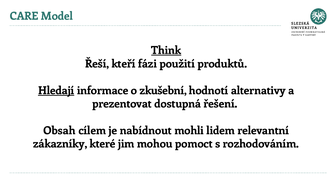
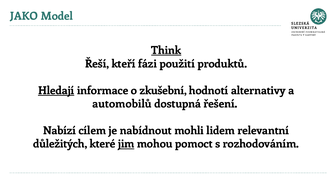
CARE: CARE -> JAKO
prezentovat: prezentovat -> automobilů
Obsah: Obsah -> Nabízí
zákazníky: zákazníky -> důležitých
jim underline: none -> present
